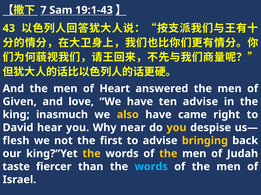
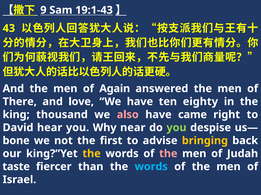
7: 7 -> 9
Heart: Heart -> Again
Given: Given -> There
ten advise: advise -> eighty
inasmuch: inasmuch -> thousand
also colour: yellow -> pink
you at (176, 128) colour: yellow -> light green
flesh: flesh -> bone
the at (168, 154) colour: yellow -> pink
